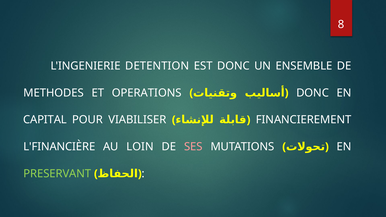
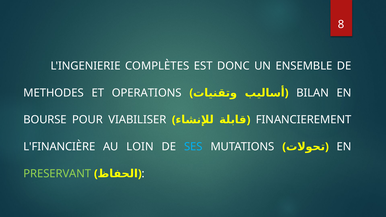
DETENTION: DETENTION -> COMPLÈTES
DONC at (313, 93): DONC -> BILAN
CAPITAL: CAPITAL -> BOURSE
SES colour: pink -> light blue
